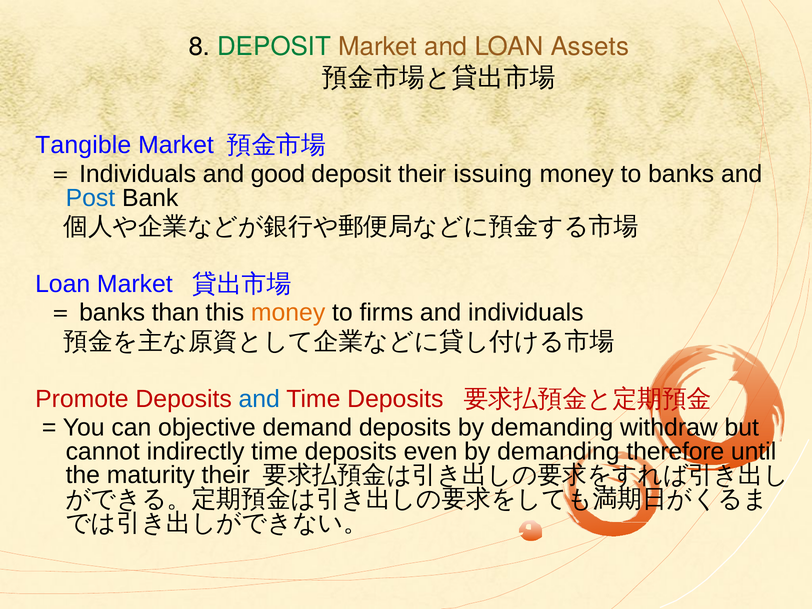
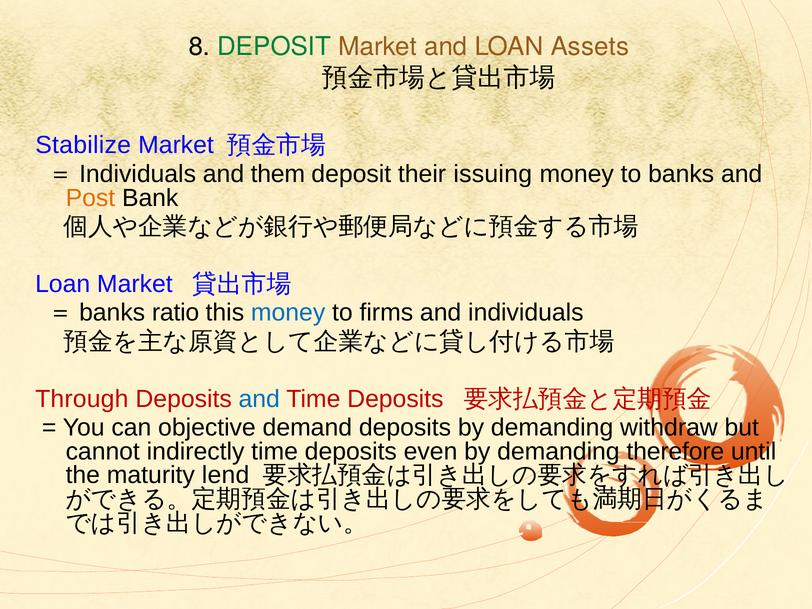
Tangible: Tangible -> Stabilize
good: good -> them
Post colour: blue -> orange
than: than -> ratio
money at (288, 313) colour: orange -> blue
Promote: Promote -> Through
maturity their: their -> lend
